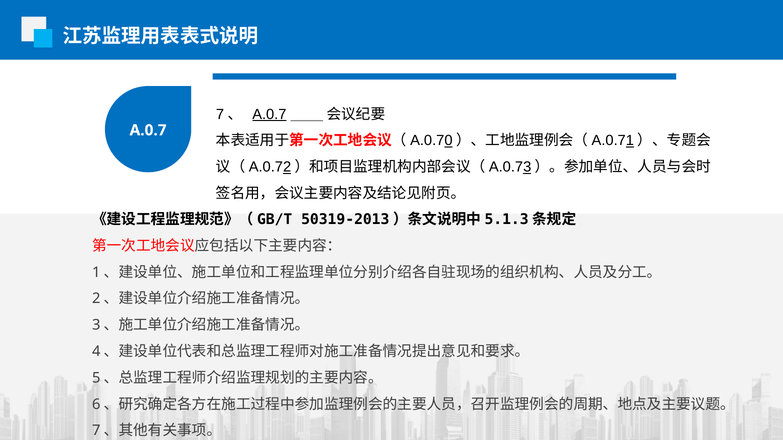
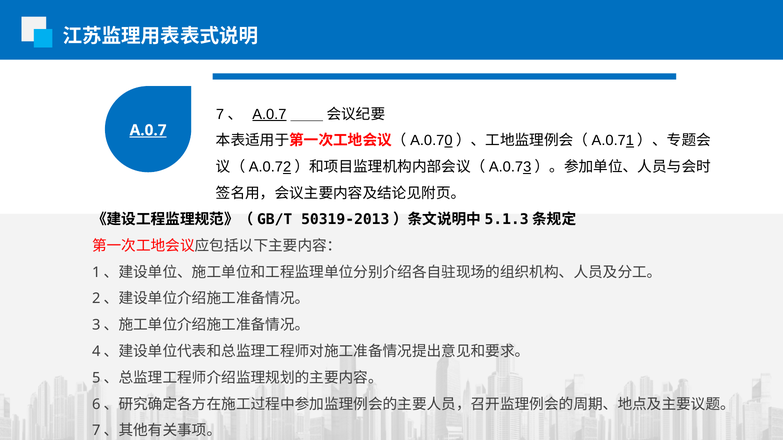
A.0.7 at (148, 130) underline: none -> present
